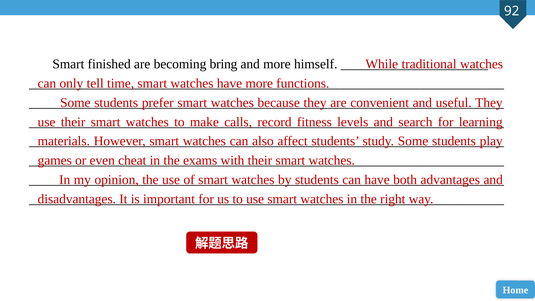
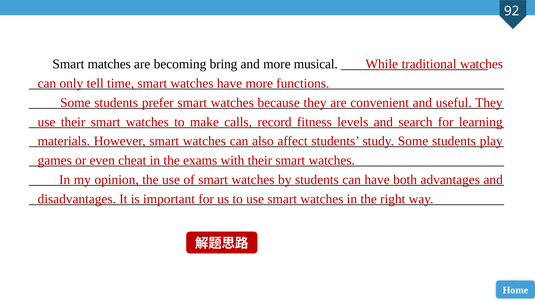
finished: finished -> matches
himself: himself -> musical
